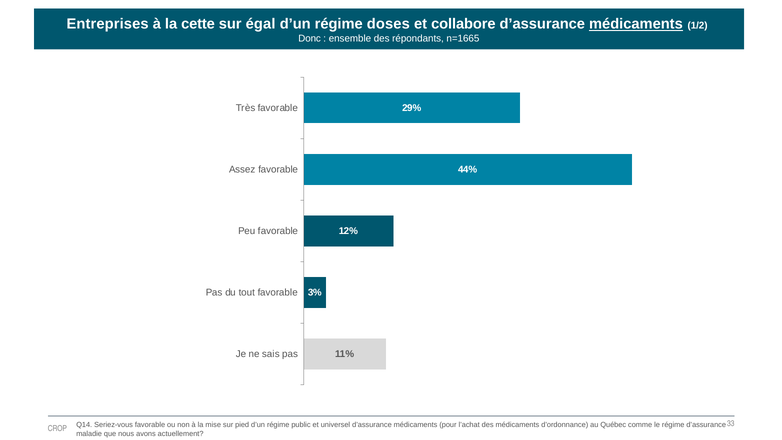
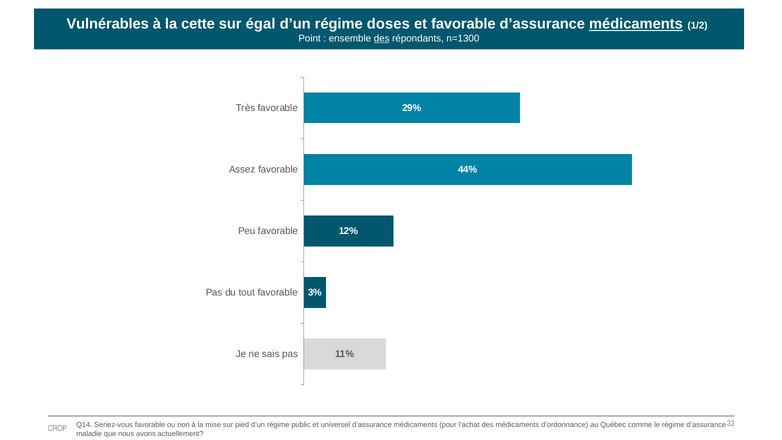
Entreprises: Entreprises -> Vulnérables
et collabore: collabore -> favorable
Donc: Donc -> Point
des at (382, 38) underline: none -> present
n=1665: n=1665 -> n=1300
